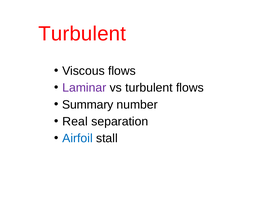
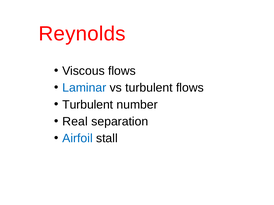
Turbulent at (82, 34): Turbulent -> Reynolds
Laminar colour: purple -> blue
Summary at (88, 105): Summary -> Turbulent
